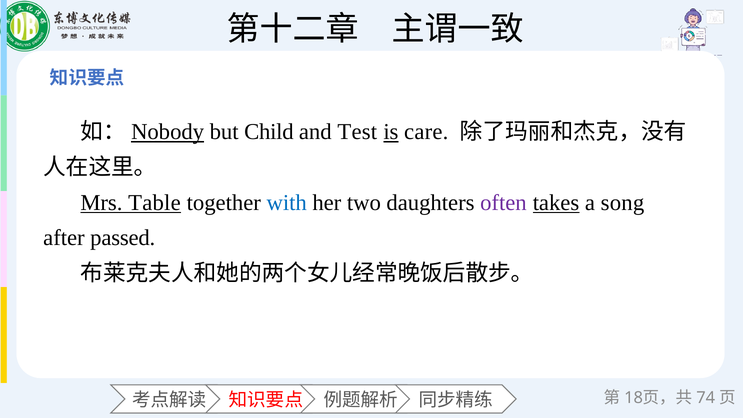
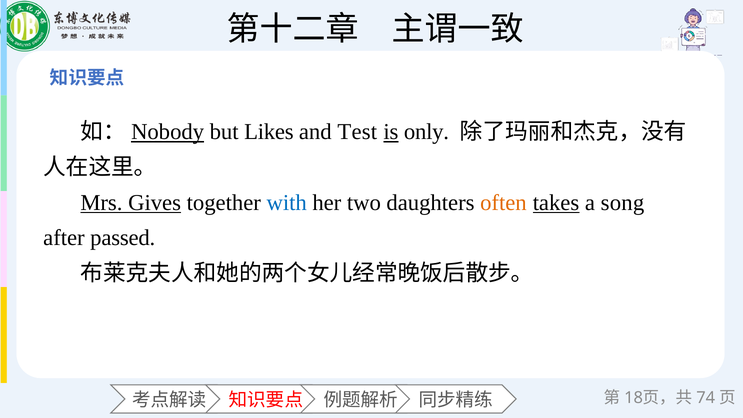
Child: Child -> Likes
care: care -> only
Table: Table -> Gives
often colour: purple -> orange
